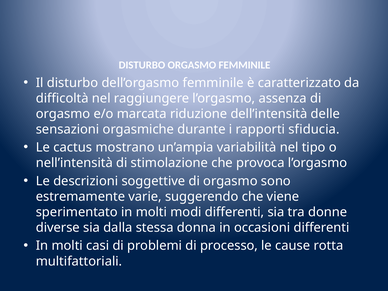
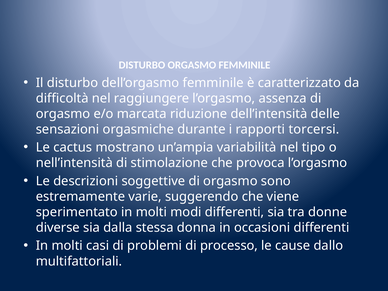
sfiducia: sfiducia -> torcersi
rotta: rotta -> dallo
